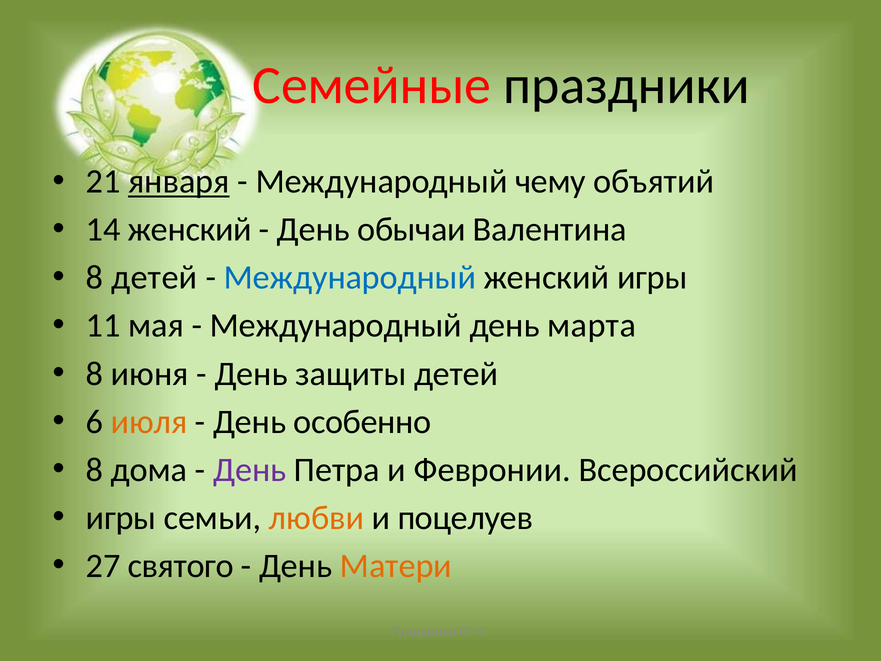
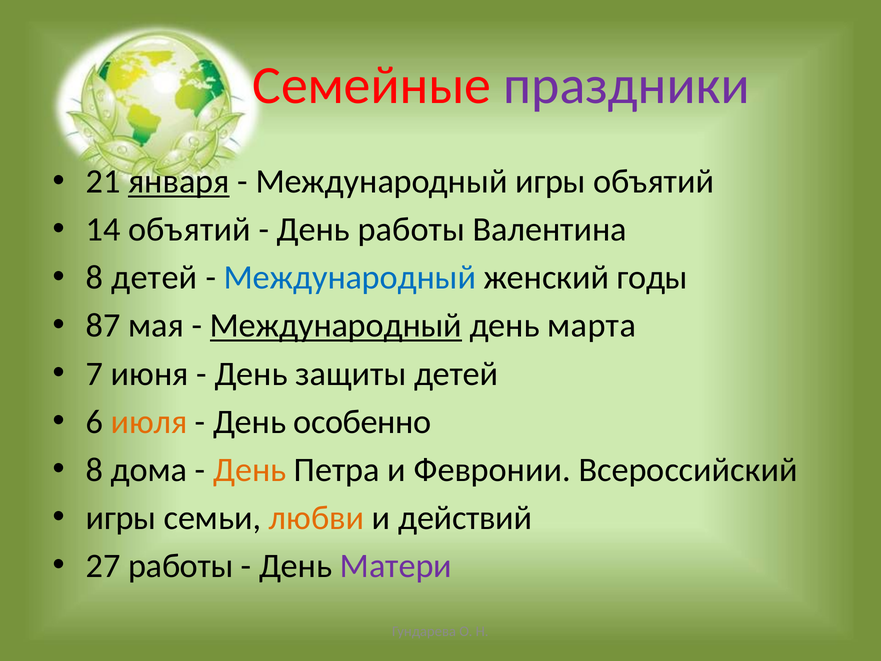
праздники colour: black -> purple
Международный чему: чему -> игры
14 женский: женский -> объятий
День обычаи: обычаи -> работы
женский игры: игры -> годы
11: 11 -> 87
Международный at (336, 326) underline: none -> present
8 at (95, 374): 8 -> 7
День at (250, 470) colour: purple -> orange
поцелуев: поцелуев -> действий
27 святого: святого -> работы
Матери colour: orange -> purple
